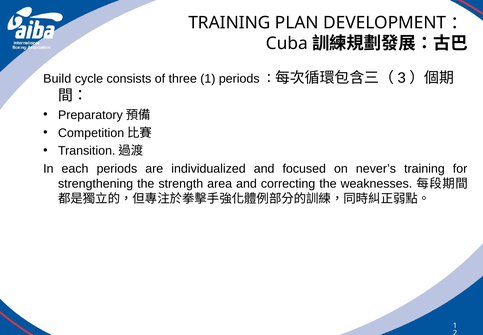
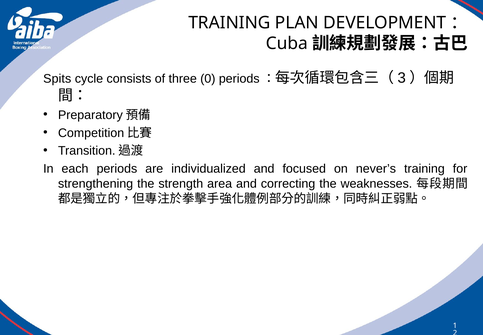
Build: Build -> Spits
three 1: 1 -> 0
